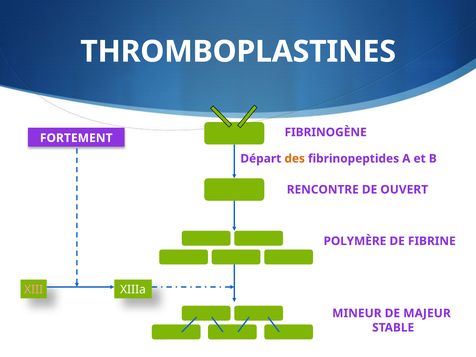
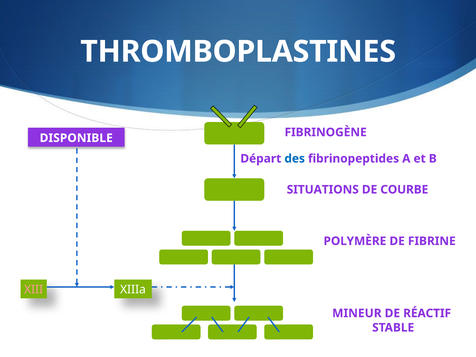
FORTEMENT: FORTEMENT -> DISPONIBLE
des colour: orange -> blue
RENCONTRE: RENCONTRE -> SITUATIONS
OUVERT: OUVERT -> COURBE
MAJEUR: MAJEUR -> RÉACTIF
